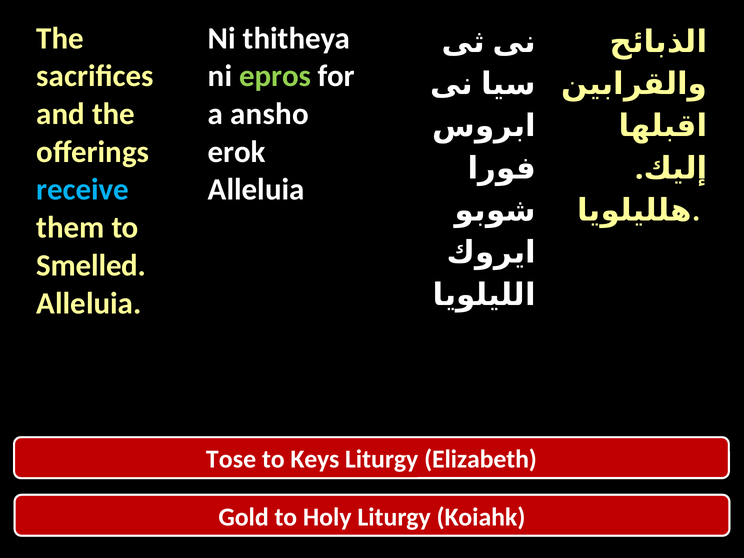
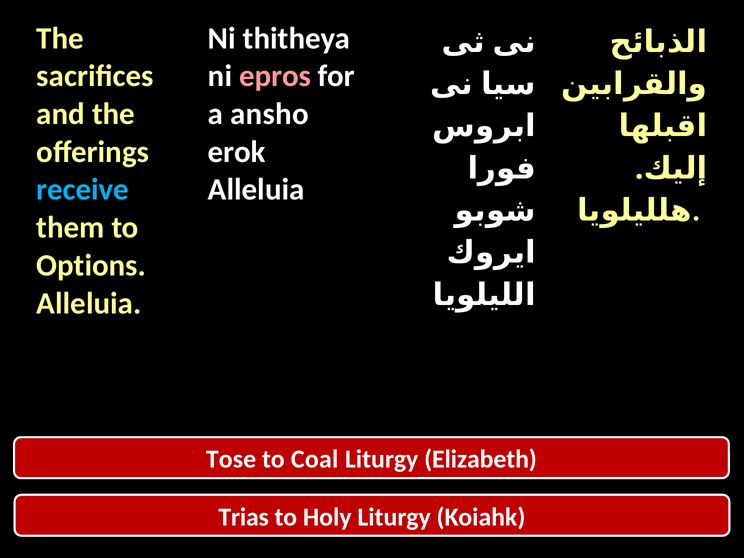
epros colour: light green -> pink
Smelled: Smelled -> Options
Keys: Keys -> Coal
Gold: Gold -> Trias
